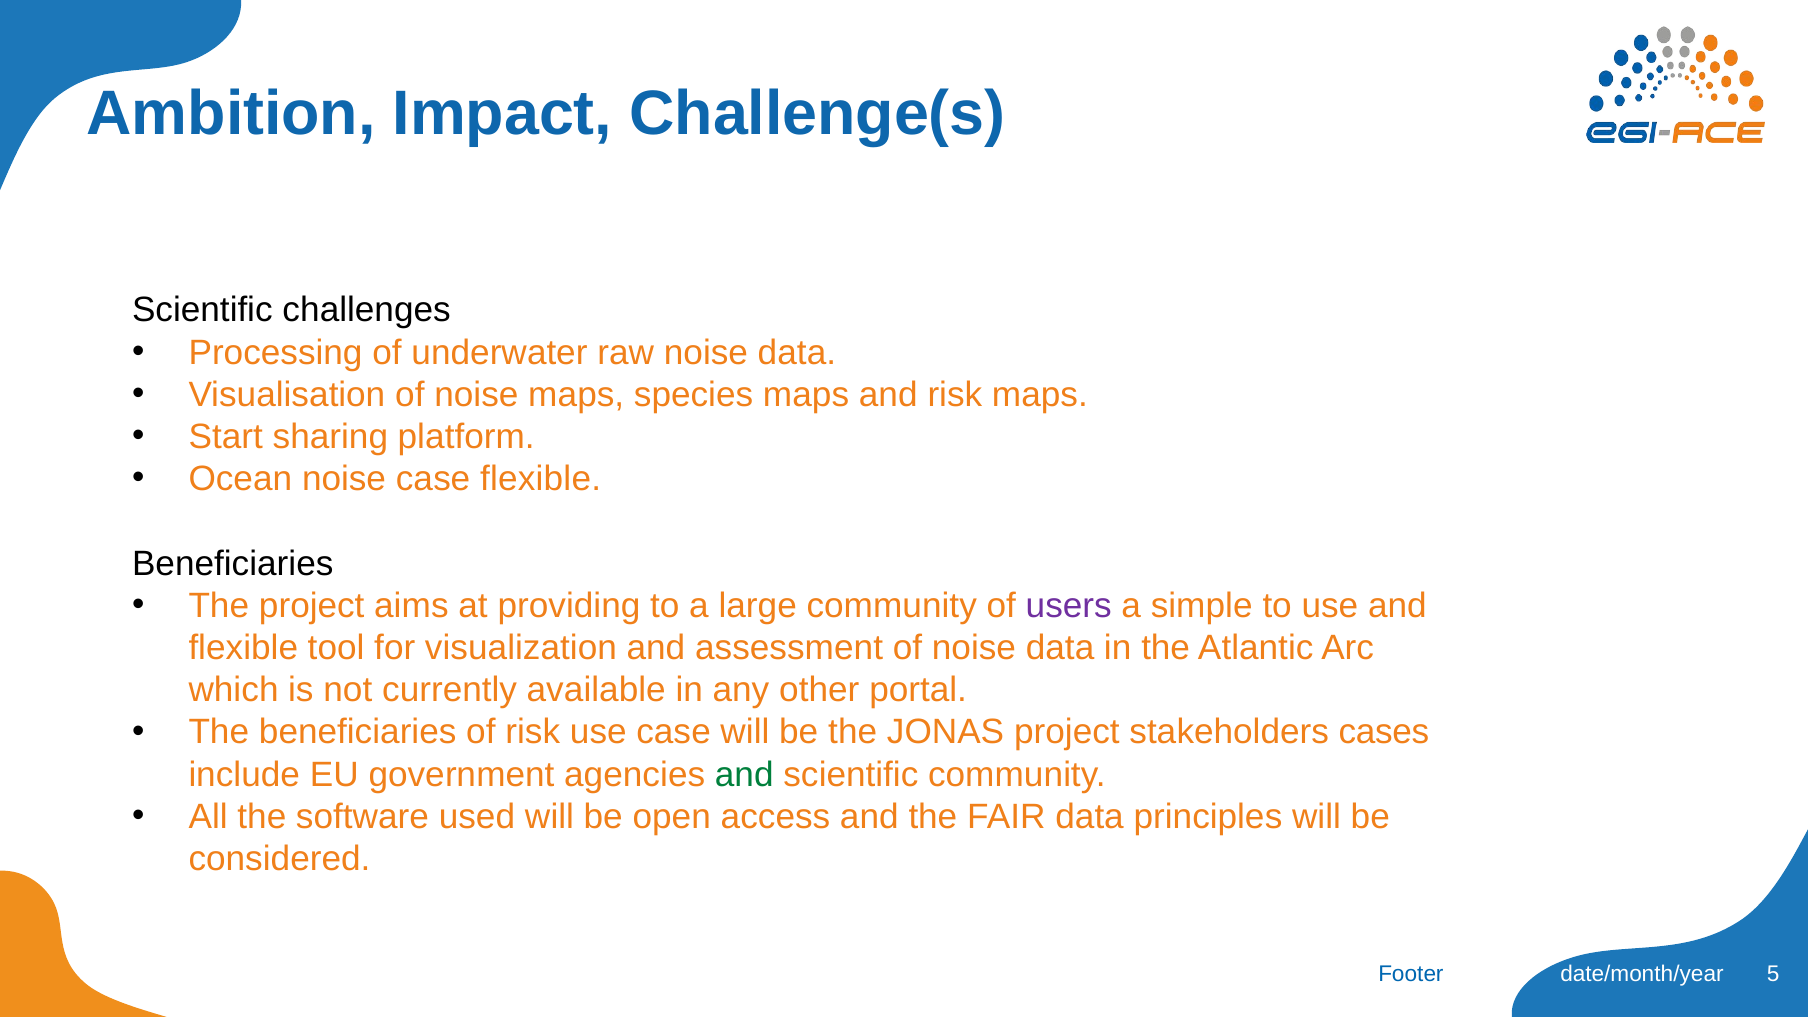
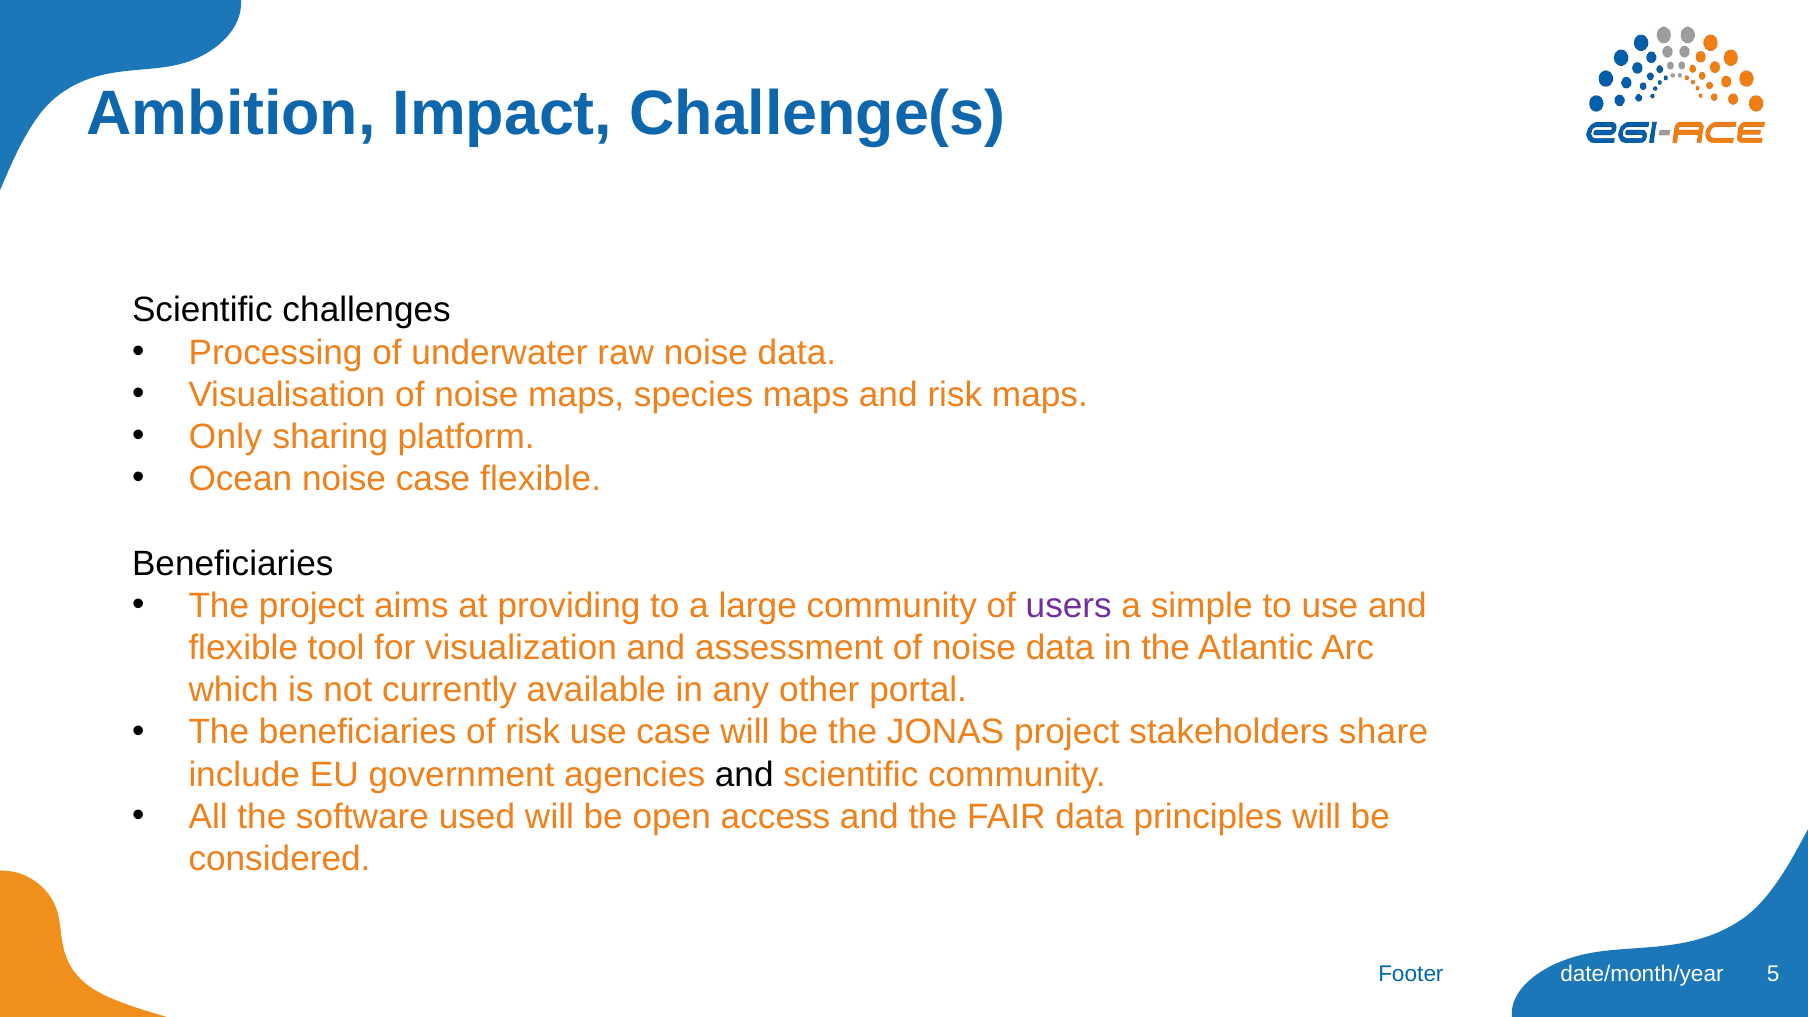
Start: Start -> Only
cases: cases -> share
and at (744, 775) colour: green -> black
